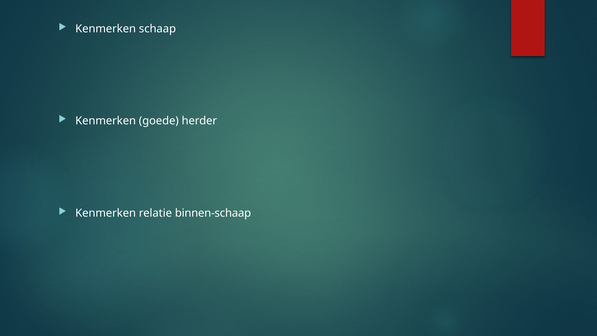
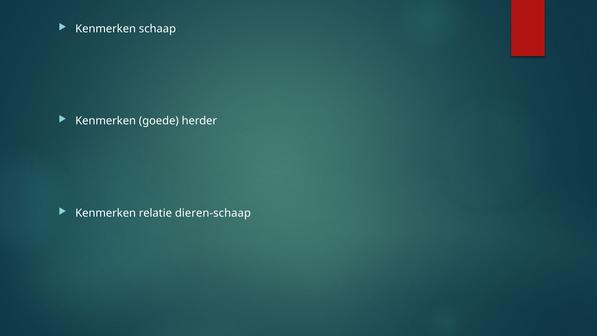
binnen-schaap: binnen-schaap -> dieren-schaap
